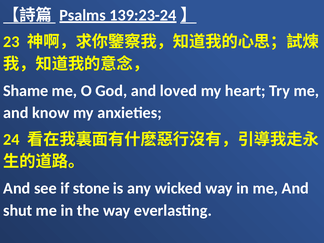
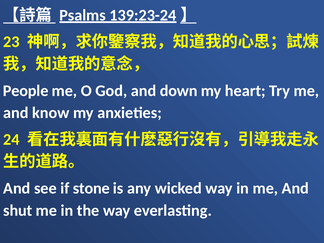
Shame: Shame -> People
loved: loved -> down
